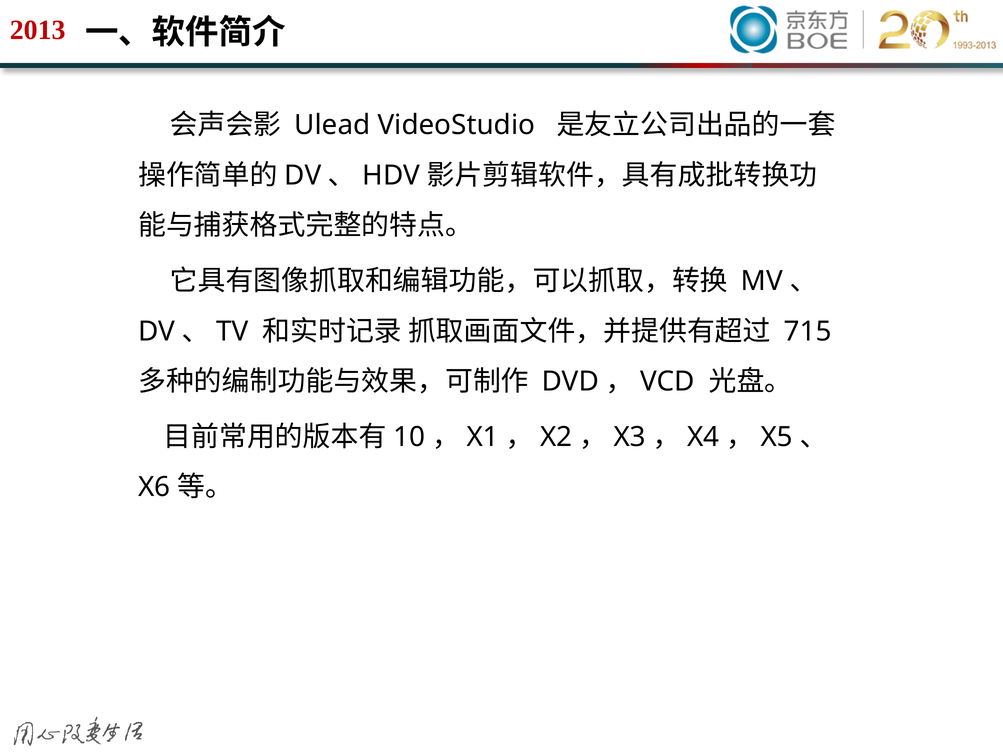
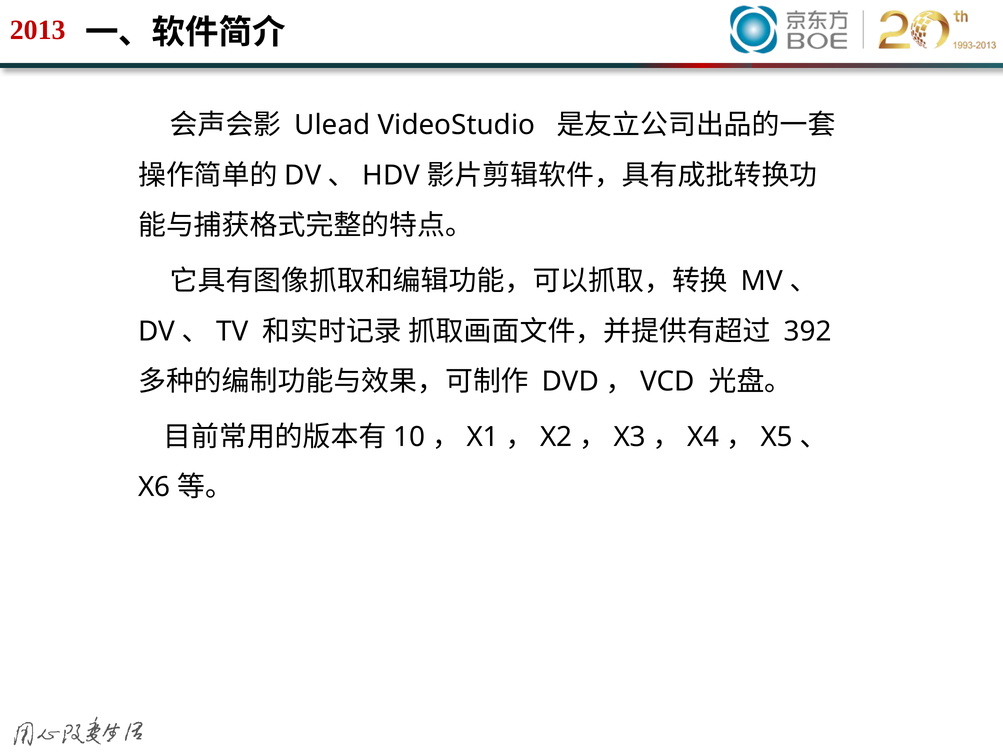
715: 715 -> 392
